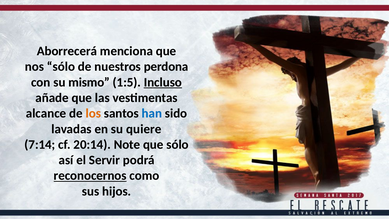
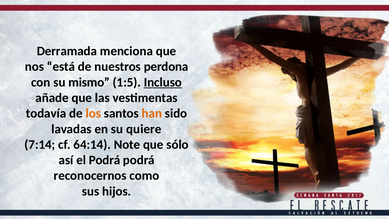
Aborrecerá: Aborrecerá -> Derramada
nos sólo: sólo -> está
alcance: alcance -> todavía
han colour: blue -> orange
20:14: 20:14 -> 64:14
el Servir: Servir -> Podrá
reconocernos underline: present -> none
